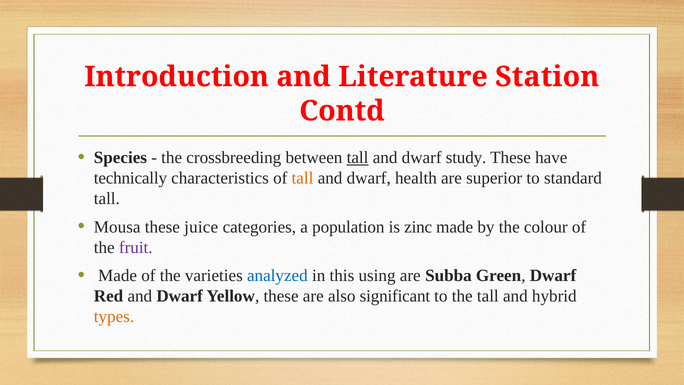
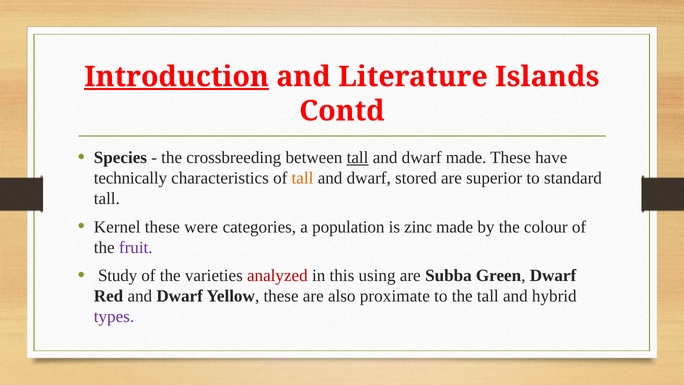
Introduction underline: none -> present
Station: Station -> Islands
dwarf study: study -> made
health: health -> stored
Mousa: Mousa -> Kernel
juice: juice -> were
Made at (118, 275): Made -> Study
analyzed colour: blue -> red
significant: significant -> proximate
types colour: orange -> purple
